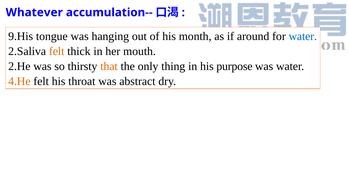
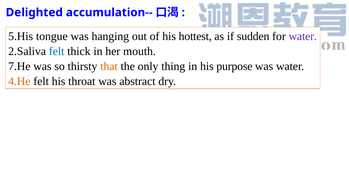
Whatever: Whatever -> Delighted
9.His: 9.His -> 5.His
month: month -> hottest
around: around -> sudden
water at (303, 36) colour: blue -> purple
felt at (57, 51) colour: orange -> blue
2.He: 2.He -> 7.He
